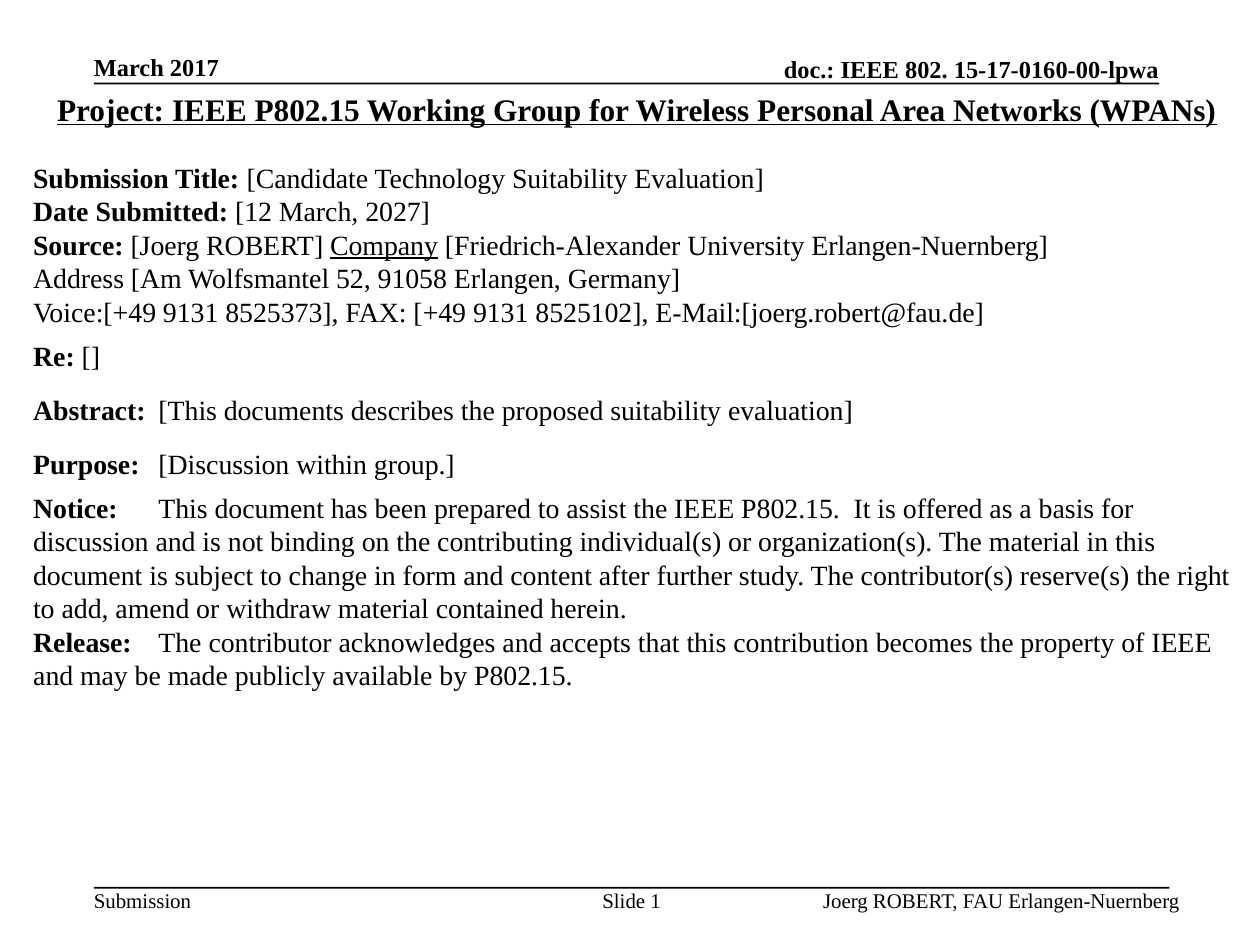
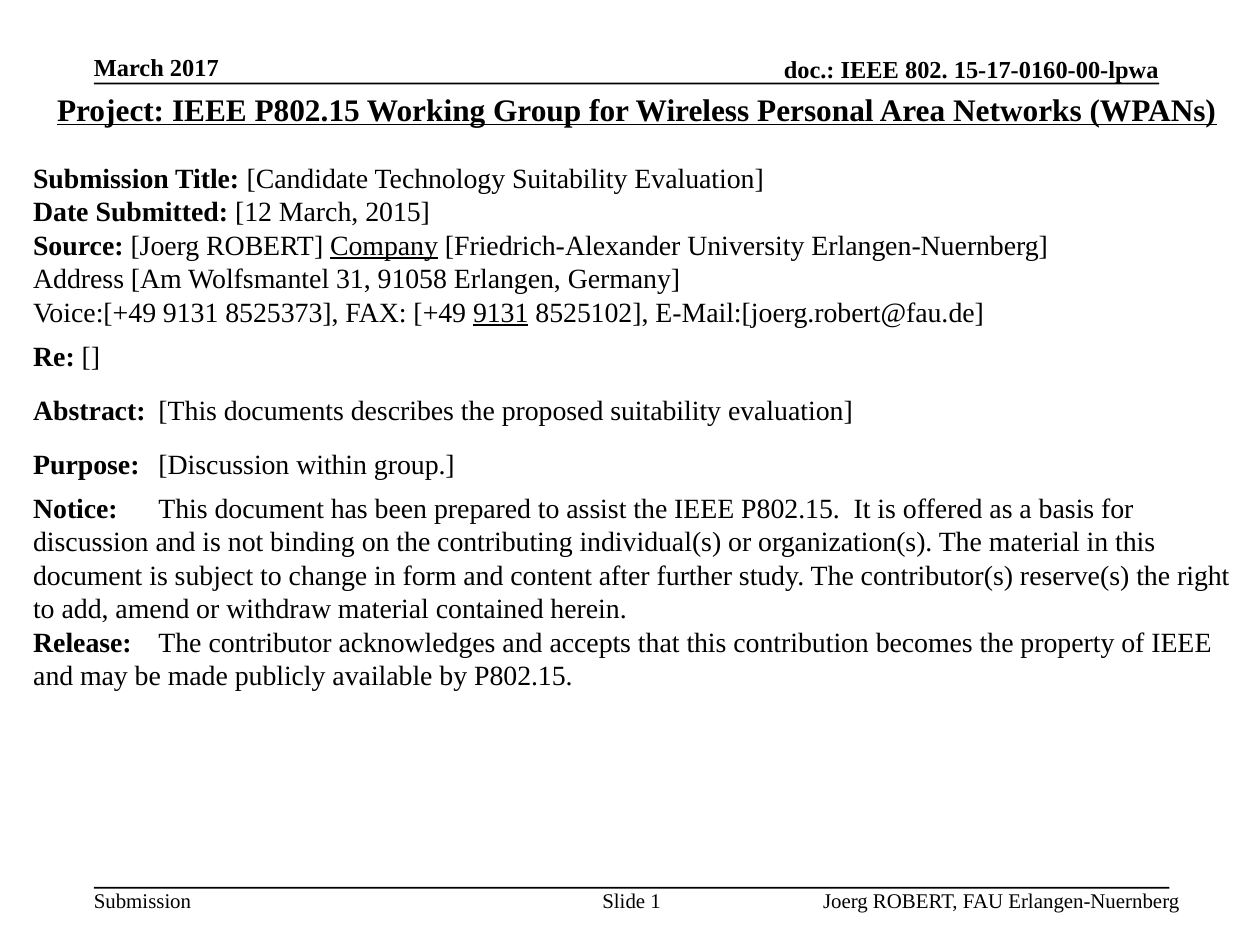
2027: 2027 -> 2015
52: 52 -> 31
9131 at (501, 313) underline: none -> present
